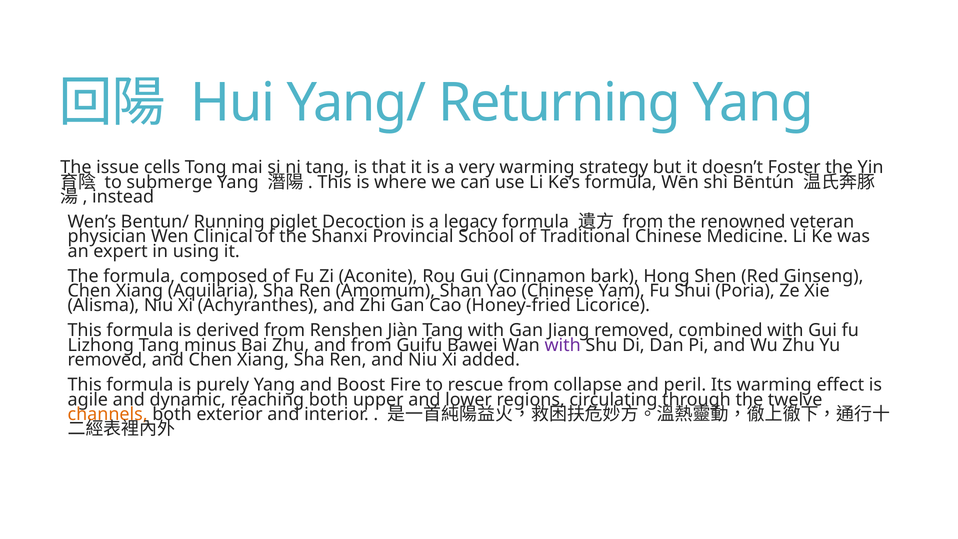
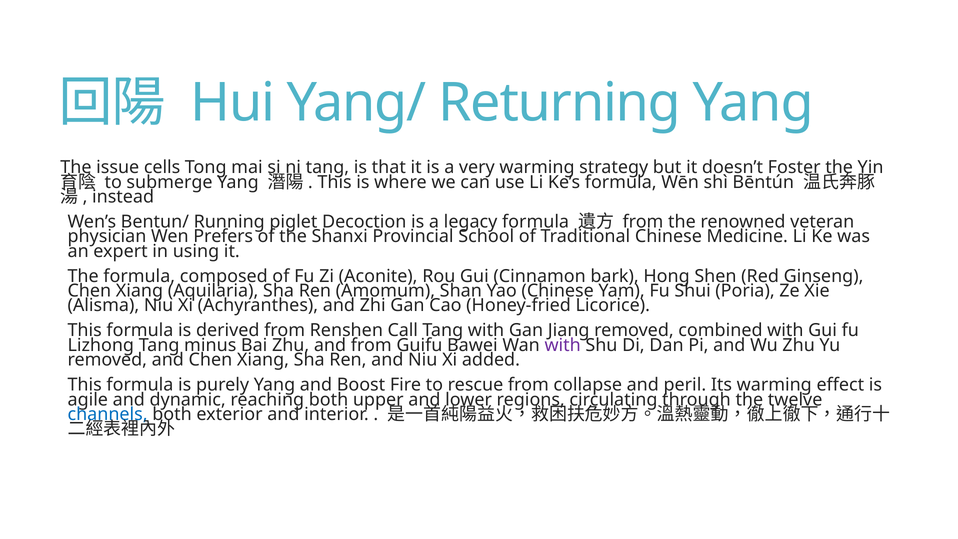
Clinical: Clinical -> Prefers
Jiàn: Jiàn -> Call
channels colour: orange -> blue
